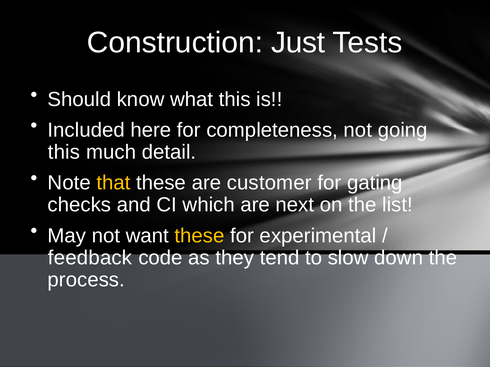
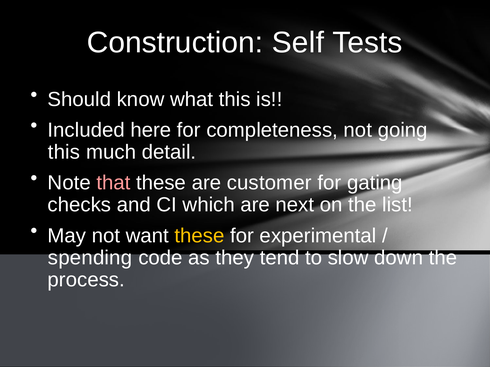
Just: Just -> Self
that colour: yellow -> pink
feedback: feedback -> spending
